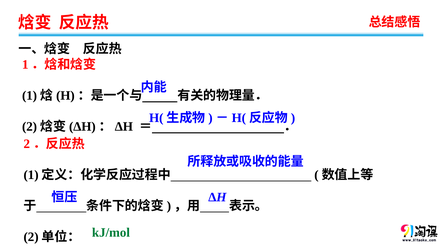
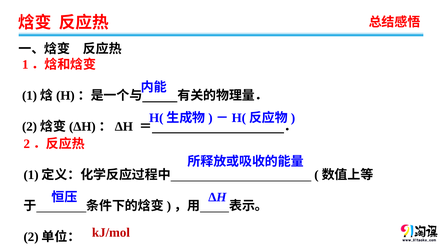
kJ/mol colour: green -> red
